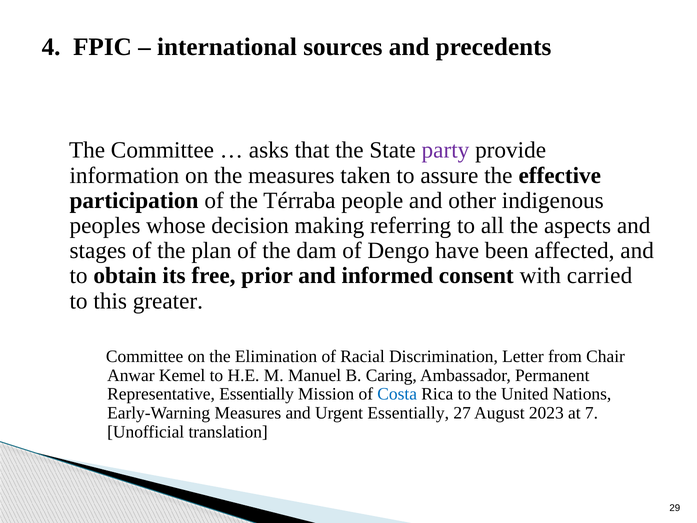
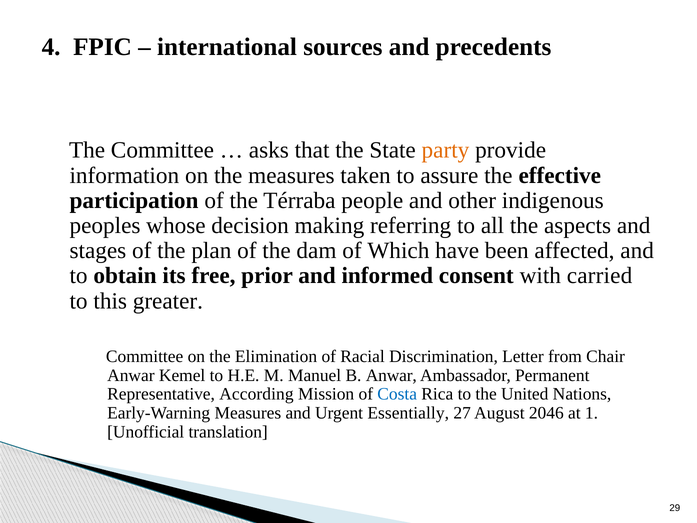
party colour: purple -> orange
Dengo: Dengo -> Which
B Caring: Caring -> Anwar
Representative Essentially: Essentially -> According
2023: 2023 -> 2046
7: 7 -> 1
